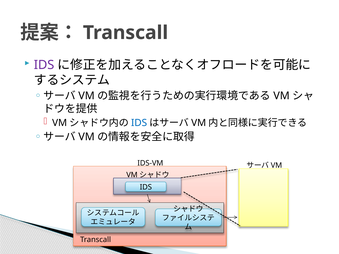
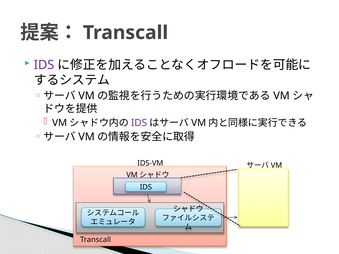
IDS at (139, 123) colour: blue -> purple
